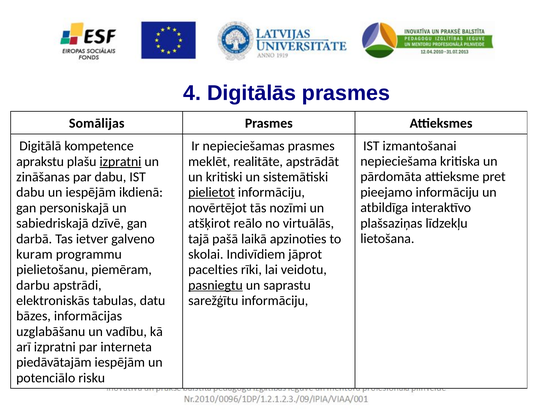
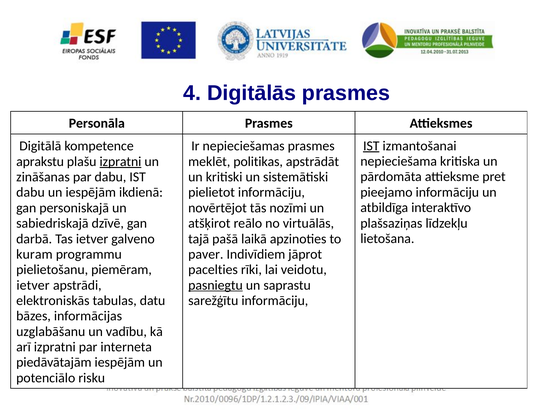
Somālijas: Somālijas -> Personāla
IST at (371, 146) underline: none -> present
realitāte: realitāte -> politikas
pielietot underline: present -> none
skolai: skolai -> paver
darbu at (33, 285): darbu -> ietver
